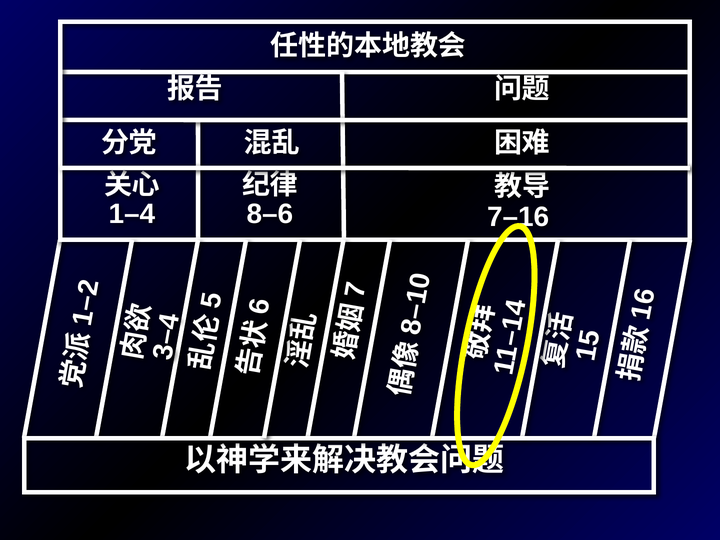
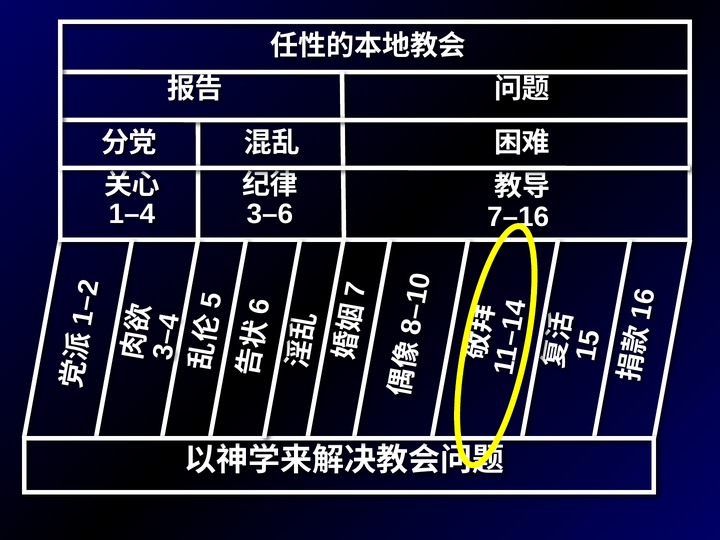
8–6: 8–6 -> 3–6
